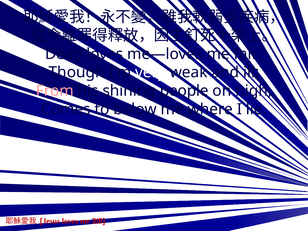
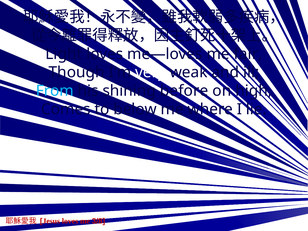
Dead: Dead -> Light
From colour: pink -> light blue
people: people -> before
